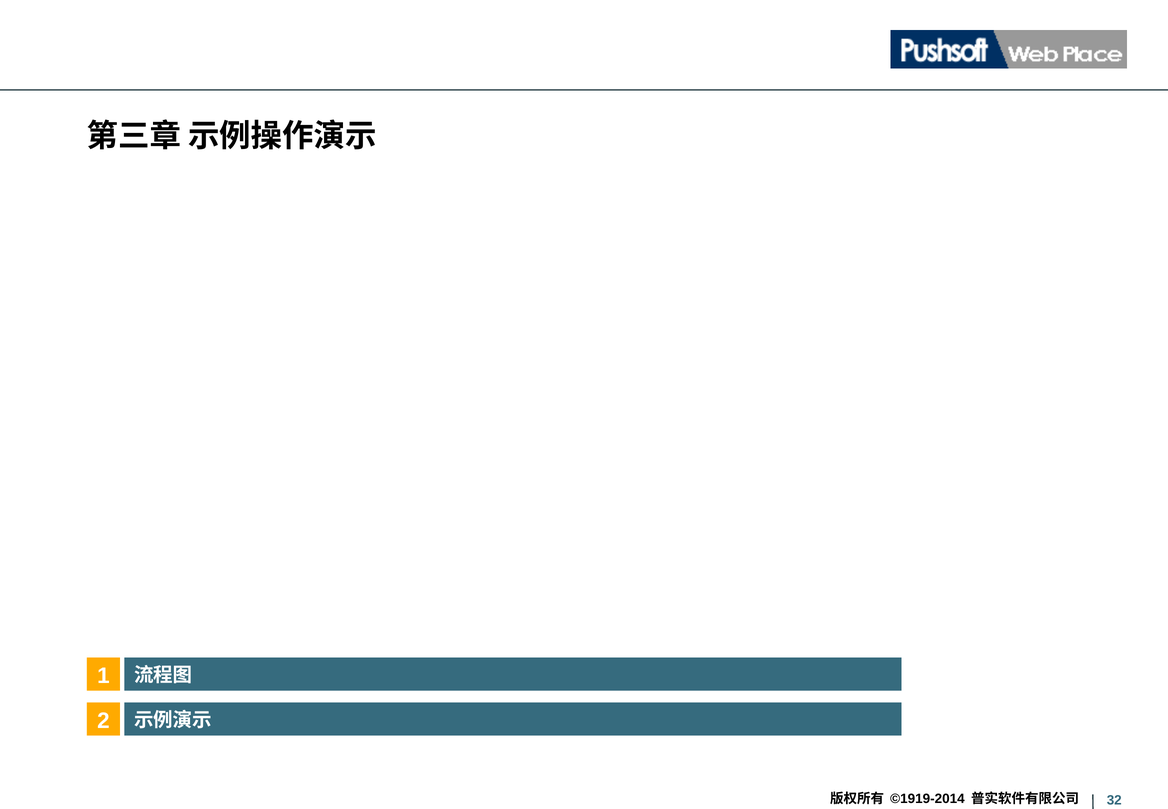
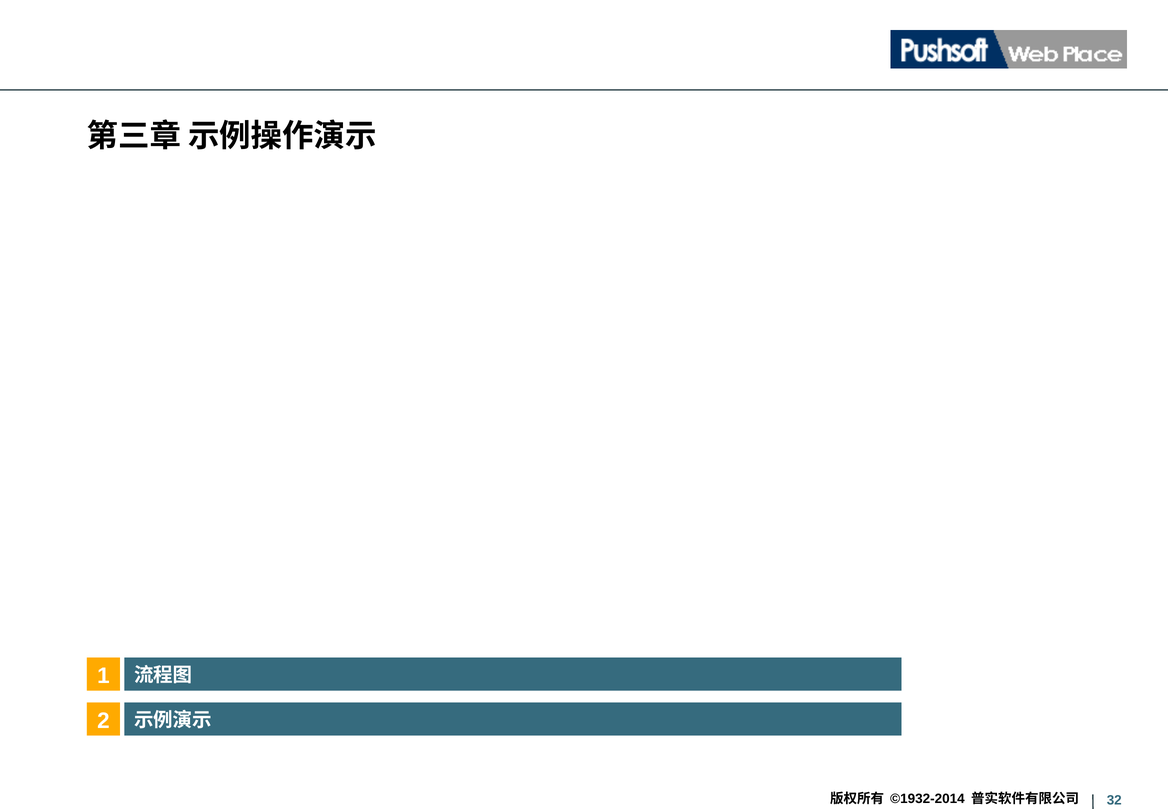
©1919-2014: ©1919-2014 -> ©1932-2014
